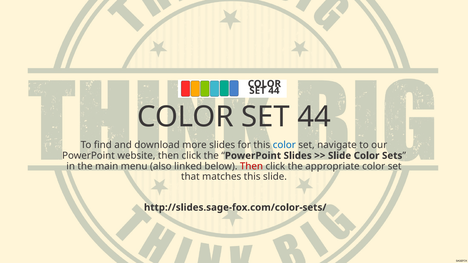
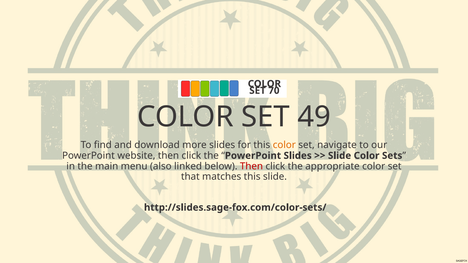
44 at (274, 91): 44 -> 70
44 at (314, 117): 44 -> 49
color at (284, 145) colour: blue -> orange
